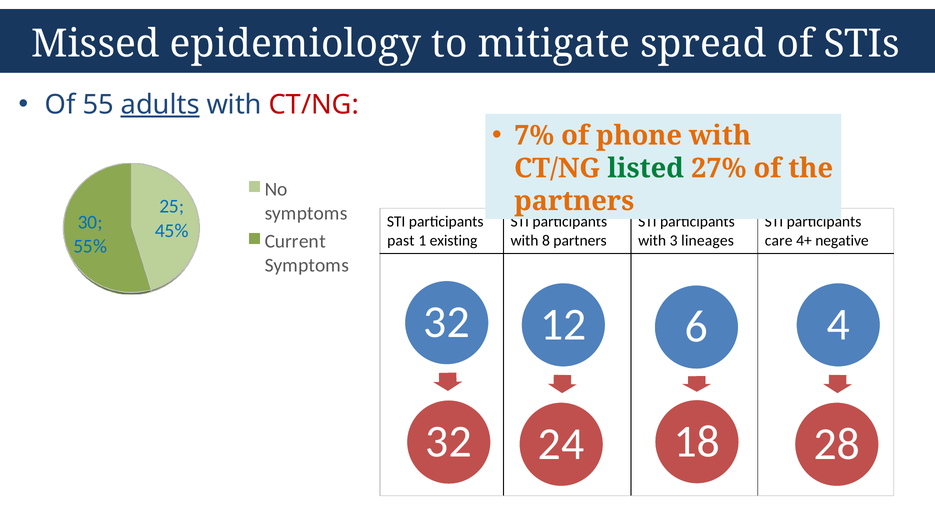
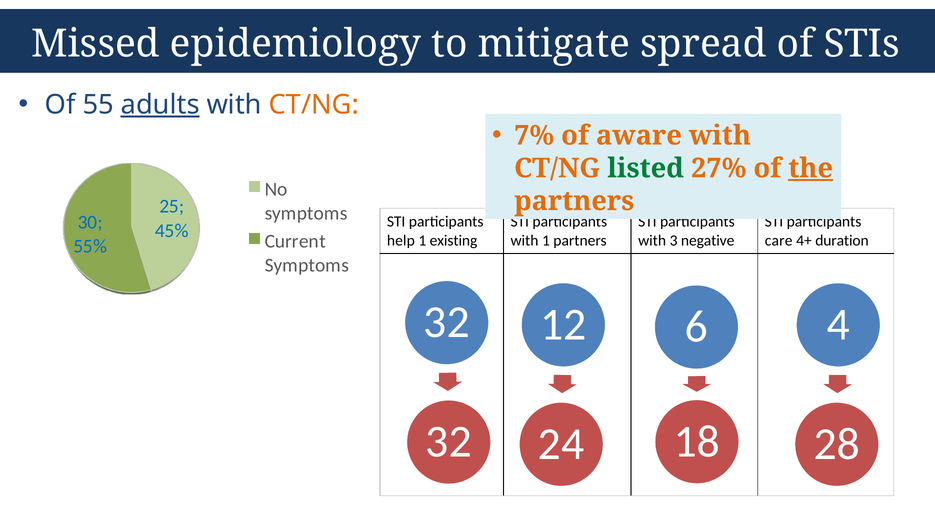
CT/NG at (314, 105) colour: red -> orange
phone: phone -> aware
the underline: none -> present
past: past -> help
with 8: 8 -> 1
lineages: lineages -> negative
negative: negative -> duration
